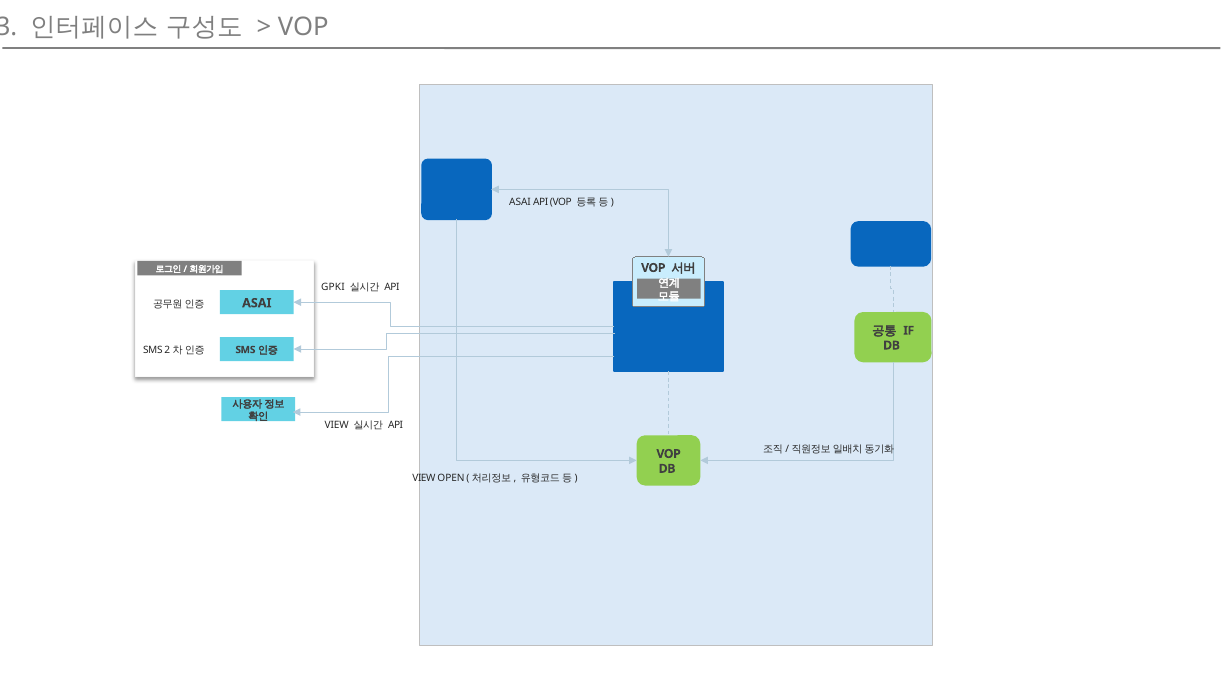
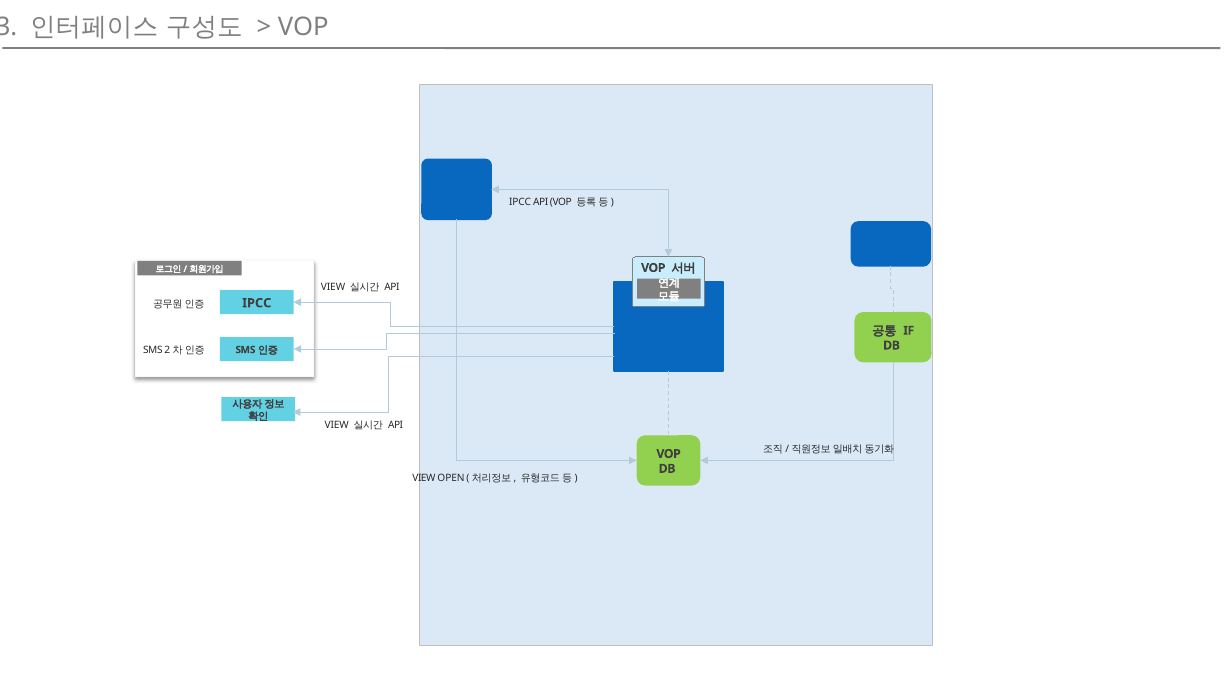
ASAI at (520, 203): ASAI -> IPCC
GPKI at (333, 288): GPKI -> VIEW
ASAI at (257, 303): ASAI -> IPCC
